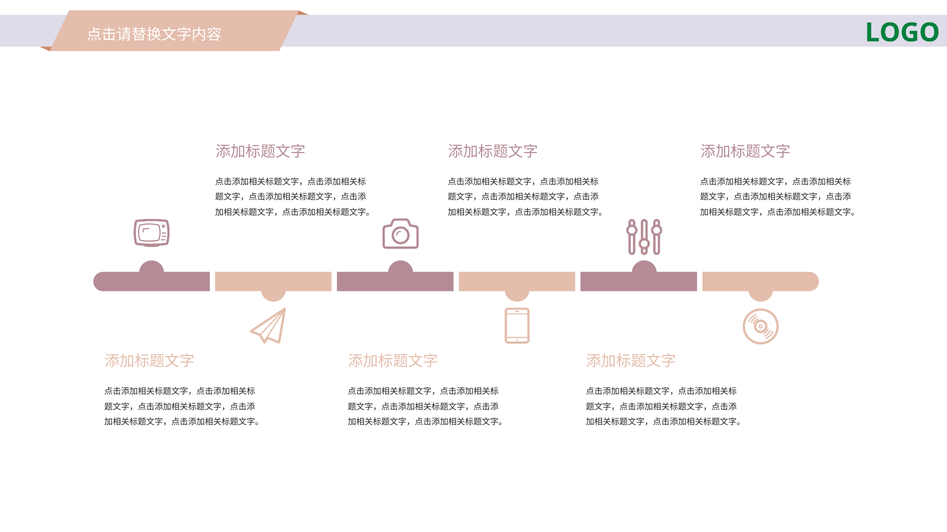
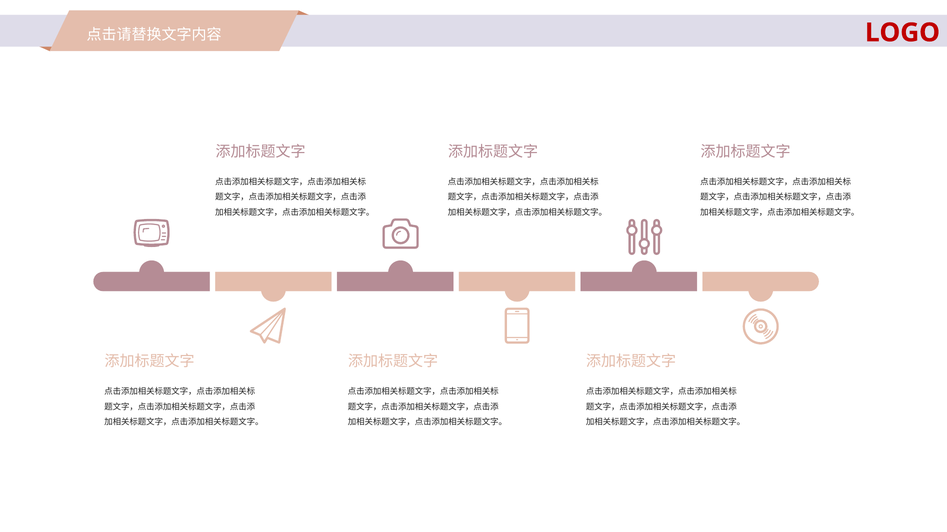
LOGO colour: green -> red
